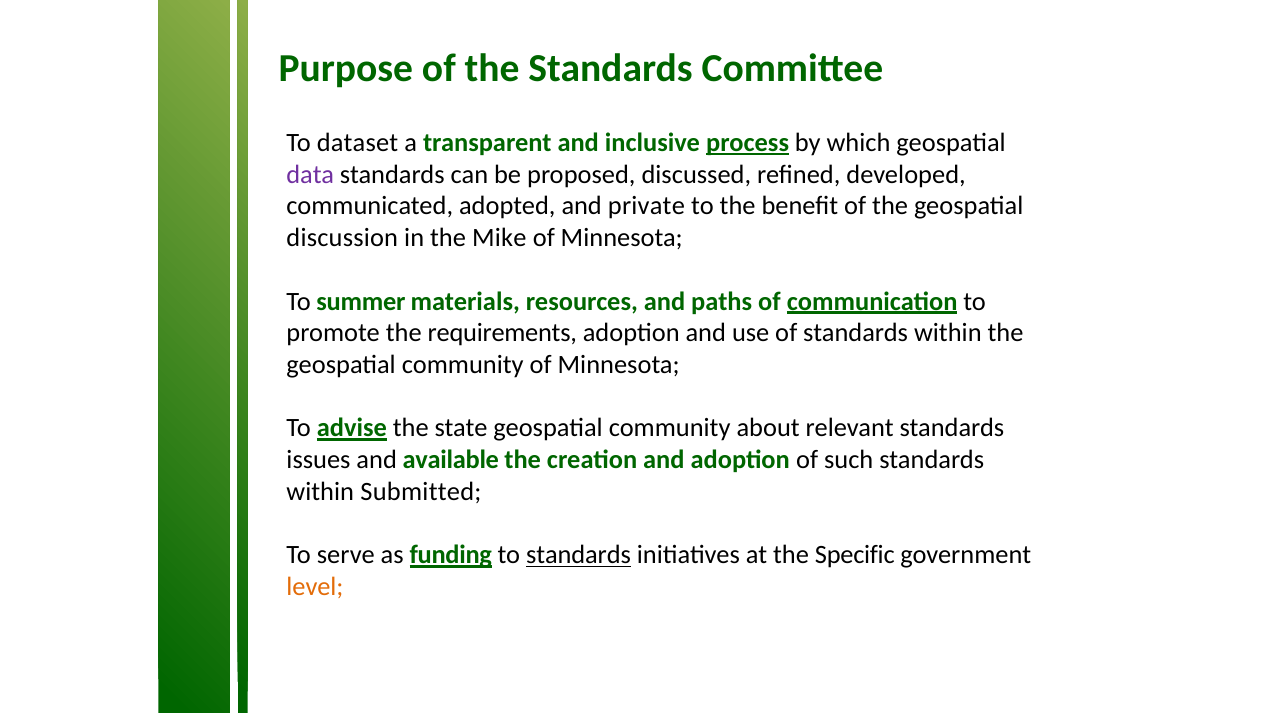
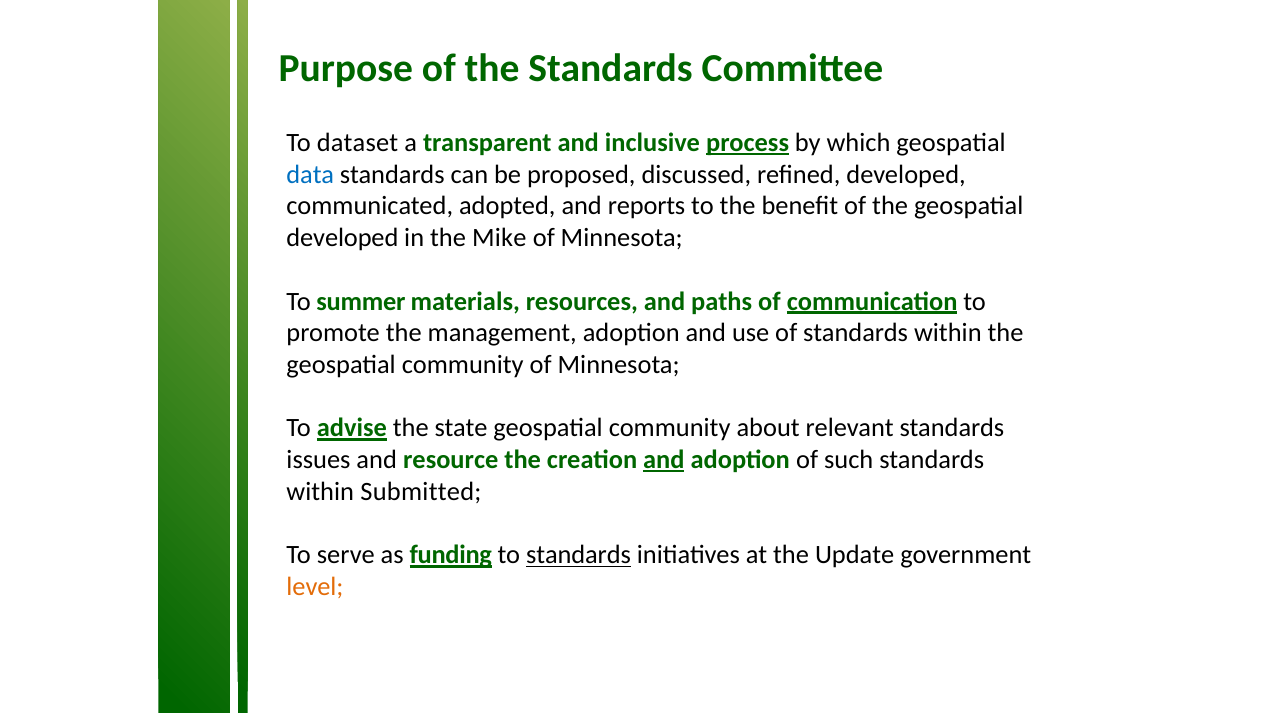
data colour: purple -> blue
private: private -> reports
discussion at (342, 238): discussion -> developed
requirements: requirements -> management
available: available -> resource
and at (664, 460) underline: none -> present
Specific: Specific -> Update
